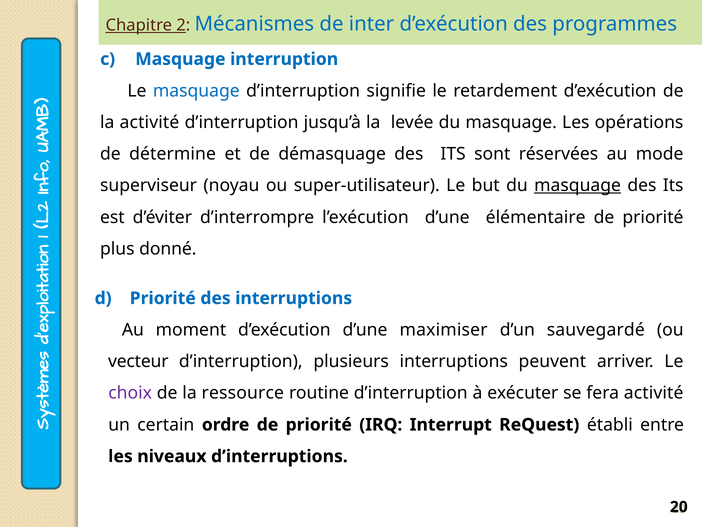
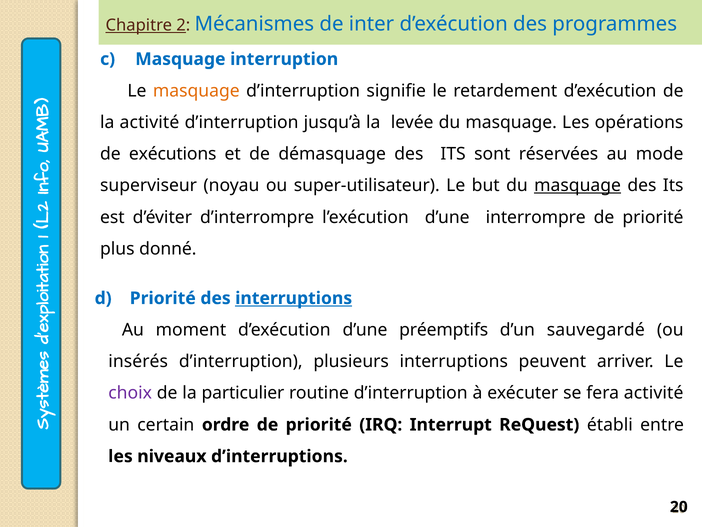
masquage at (196, 91) colour: blue -> orange
détermine: détermine -> exécutions
élémentaire: élémentaire -> interrompre
interruptions at (294, 298) underline: none -> present
maximiser: maximiser -> préemptifs
vecteur: vecteur -> insérés
ressource: ressource -> particulier
